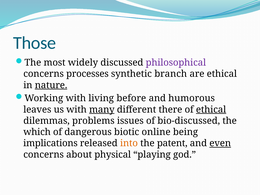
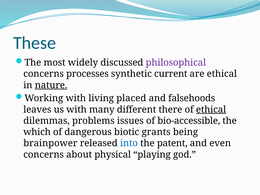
Those: Those -> These
branch: branch -> current
before: before -> placed
humorous: humorous -> falsehoods
many underline: present -> none
bio-discussed: bio-discussed -> bio-accessible
online: online -> grants
implications: implications -> brainpower
into colour: orange -> blue
even underline: present -> none
